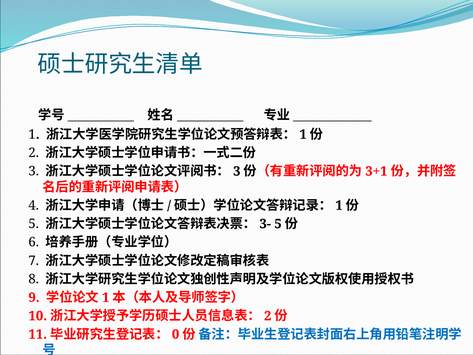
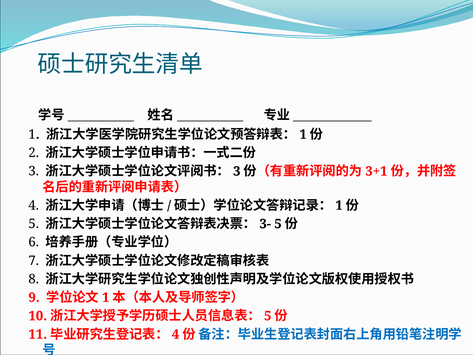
2 at (268, 316): 2 -> 5
0 at (176, 334): 0 -> 4
